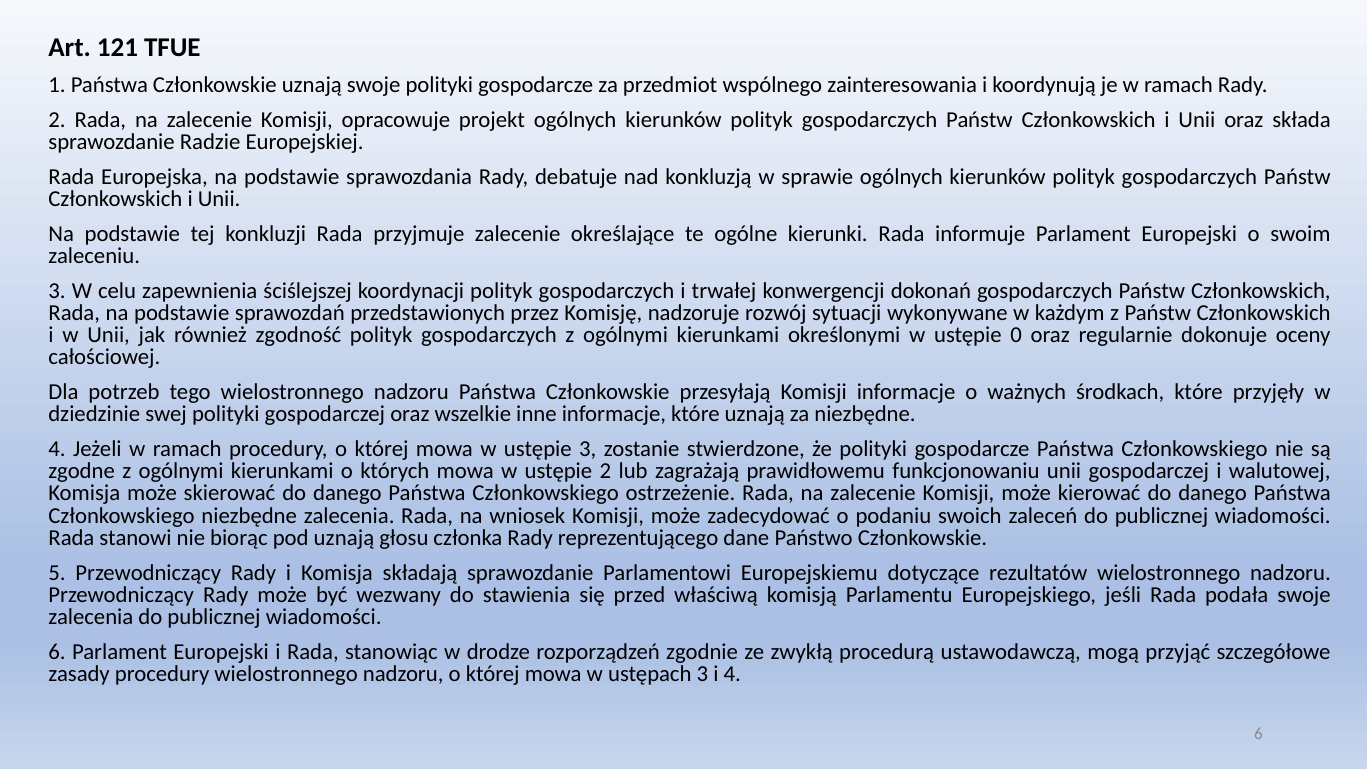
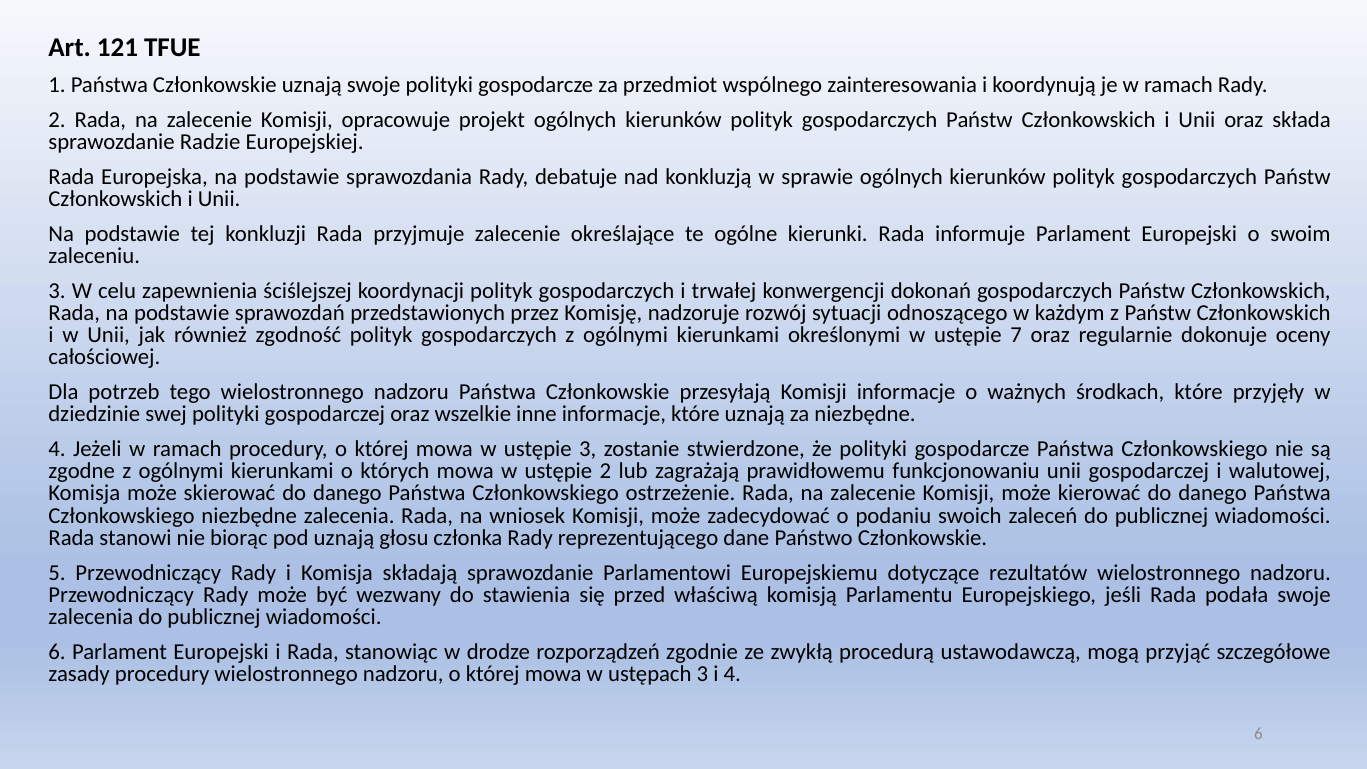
wykonywane: wykonywane -> odnoszącego
0: 0 -> 7
